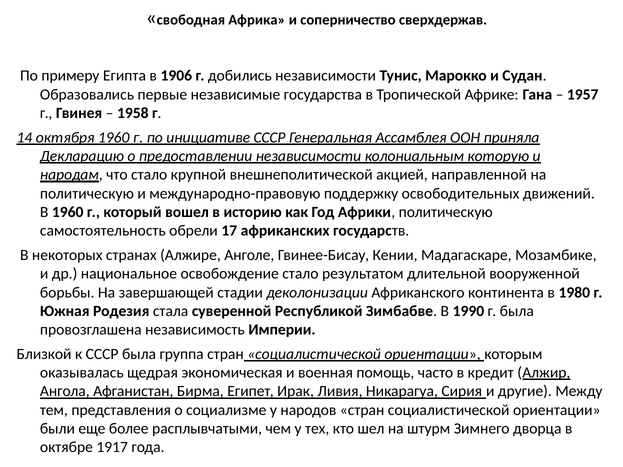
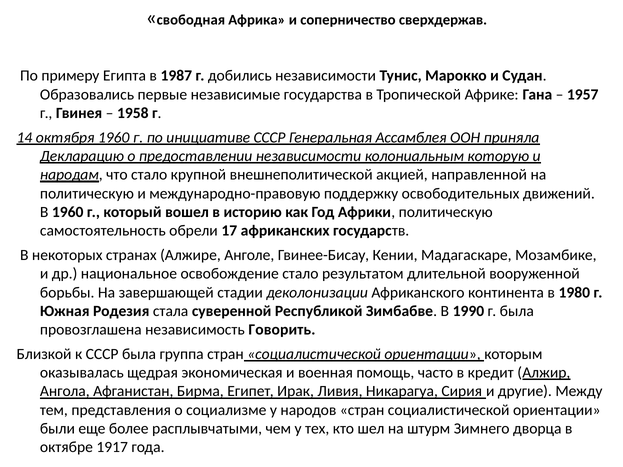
1906: 1906 -> 1987
Империи: Империи -> Говорить
